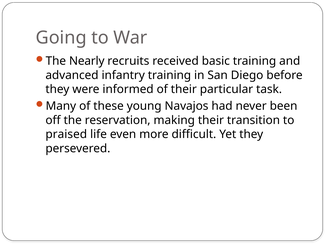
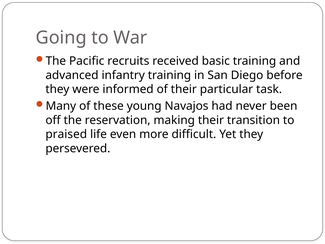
Nearly: Nearly -> Pacific
